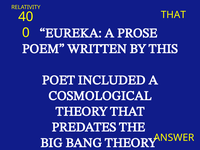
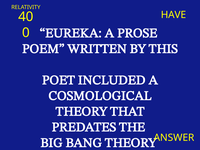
THAT at (173, 15): THAT -> HAVE
